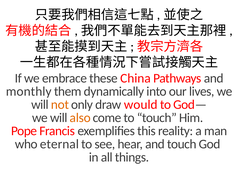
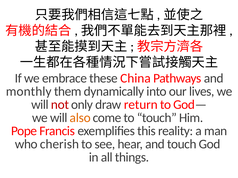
not colour: orange -> red
would: would -> return
eternal: eternal -> cherish
